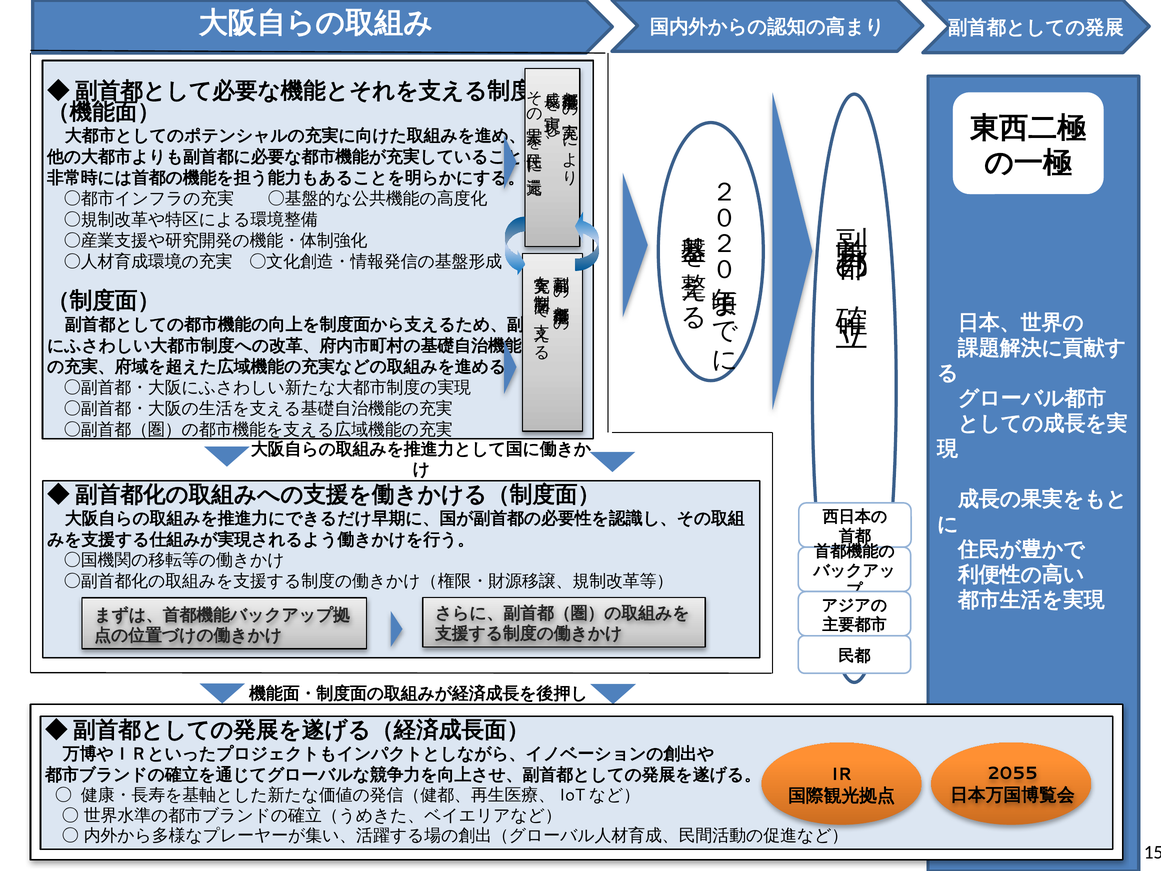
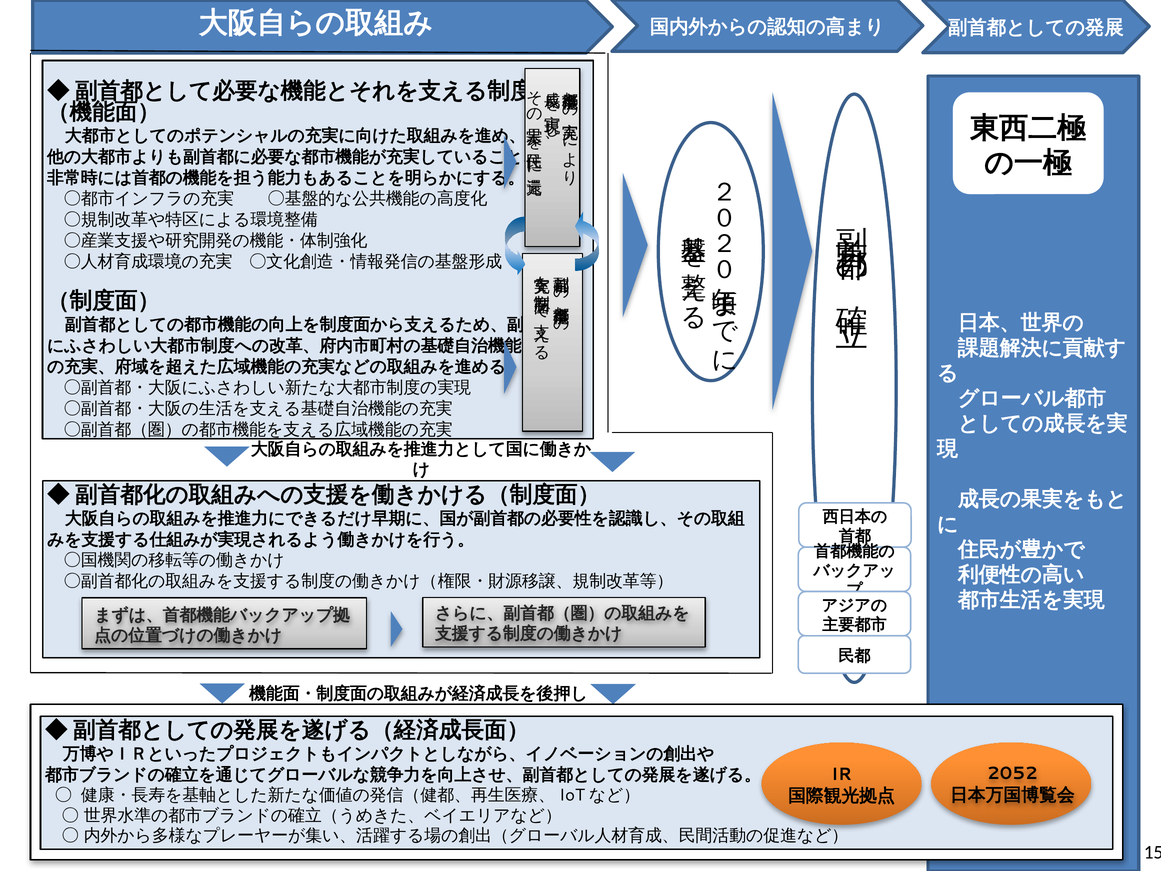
2055: 2055 -> 2052
